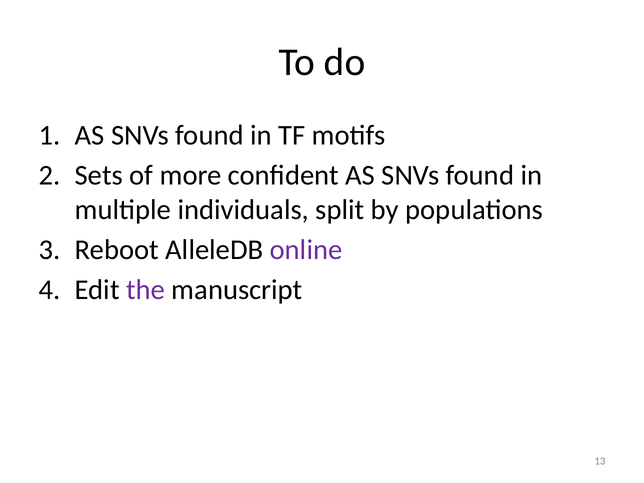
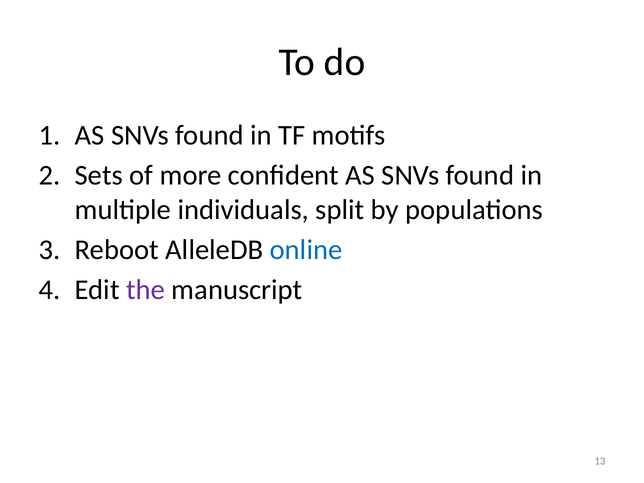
online colour: purple -> blue
